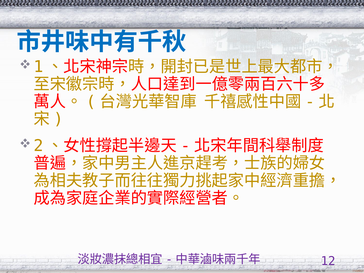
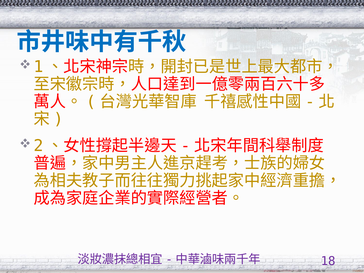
12: 12 -> 18
